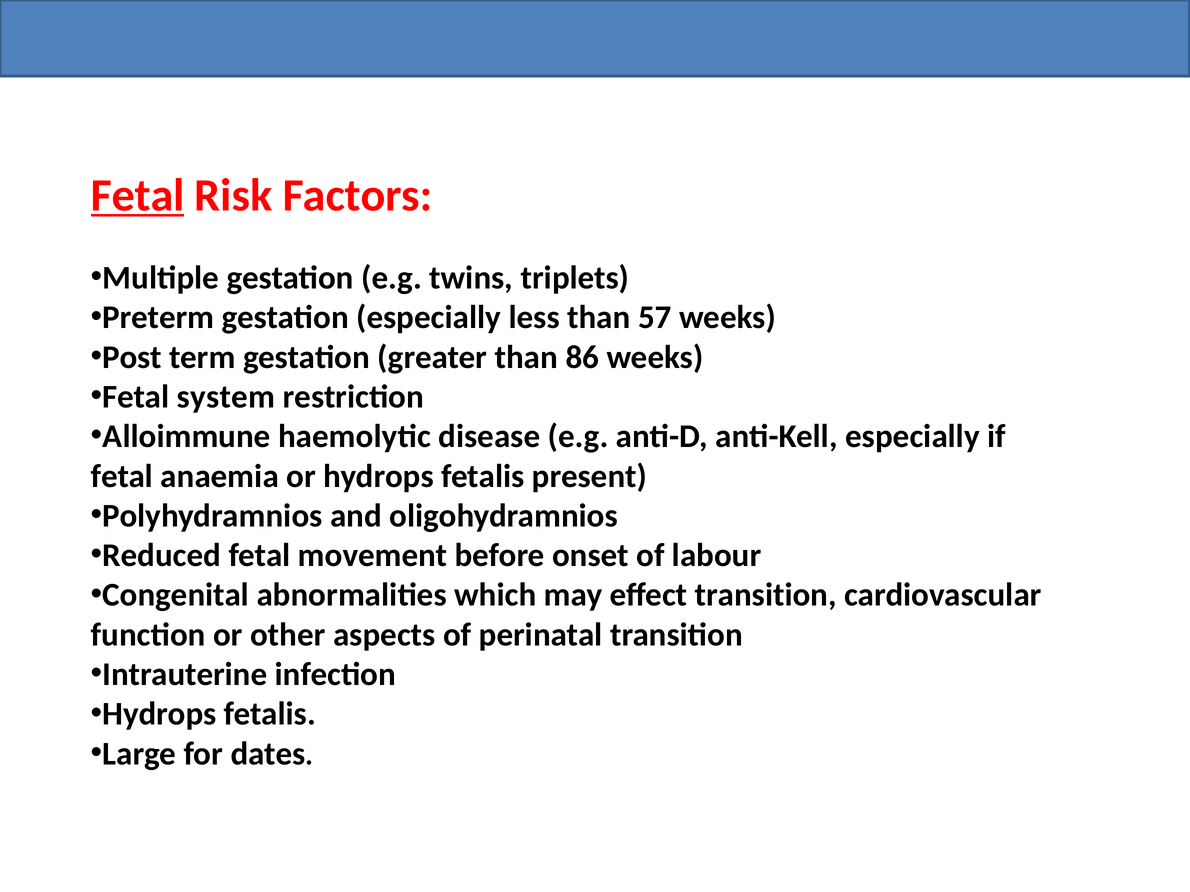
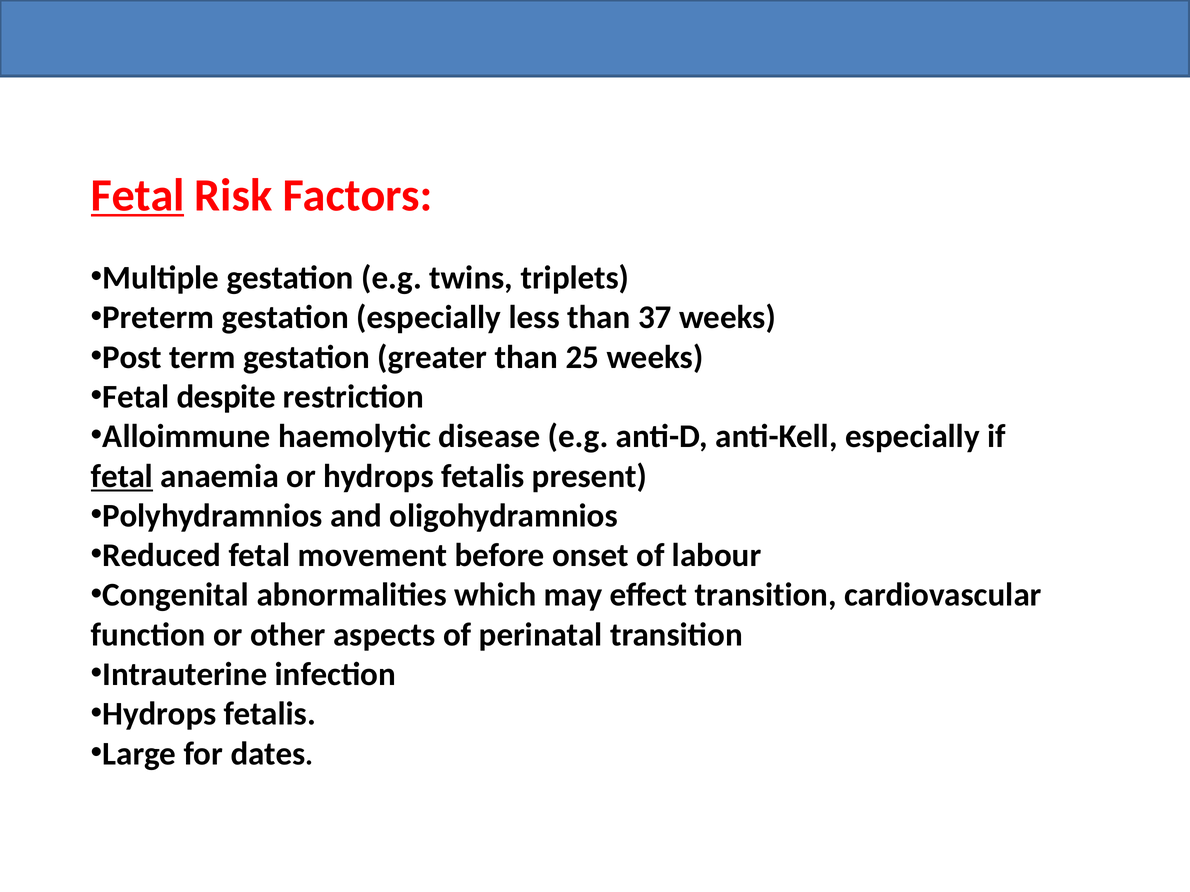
57: 57 -> 37
86: 86 -> 25
system: system -> despite
fetal at (122, 476) underline: none -> present
